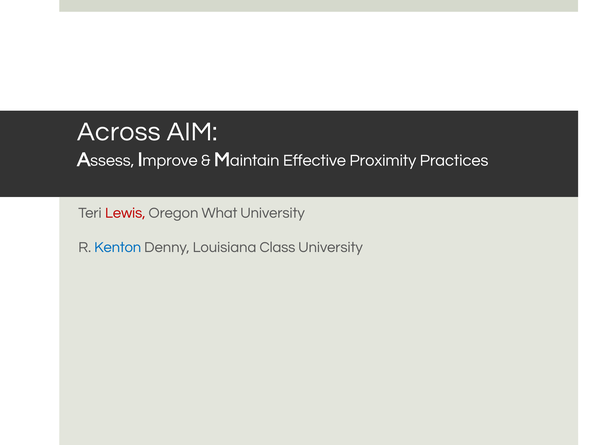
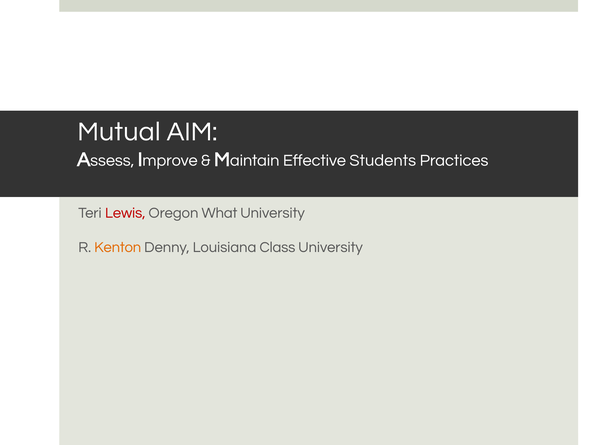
Across: Across -> Mutual
Proximity: Proximity -> Students
Kenton colour: blue -> orange
